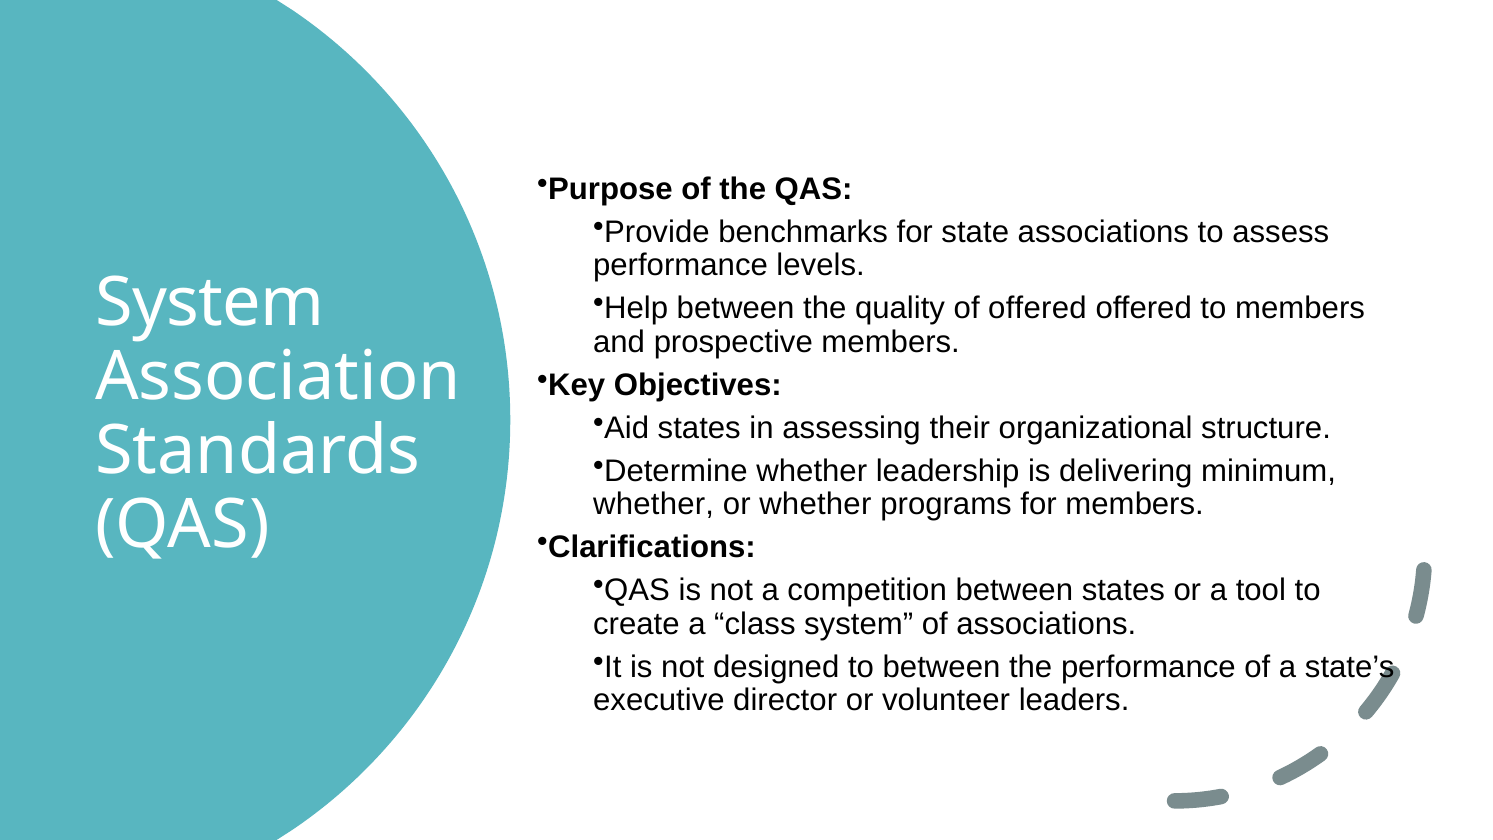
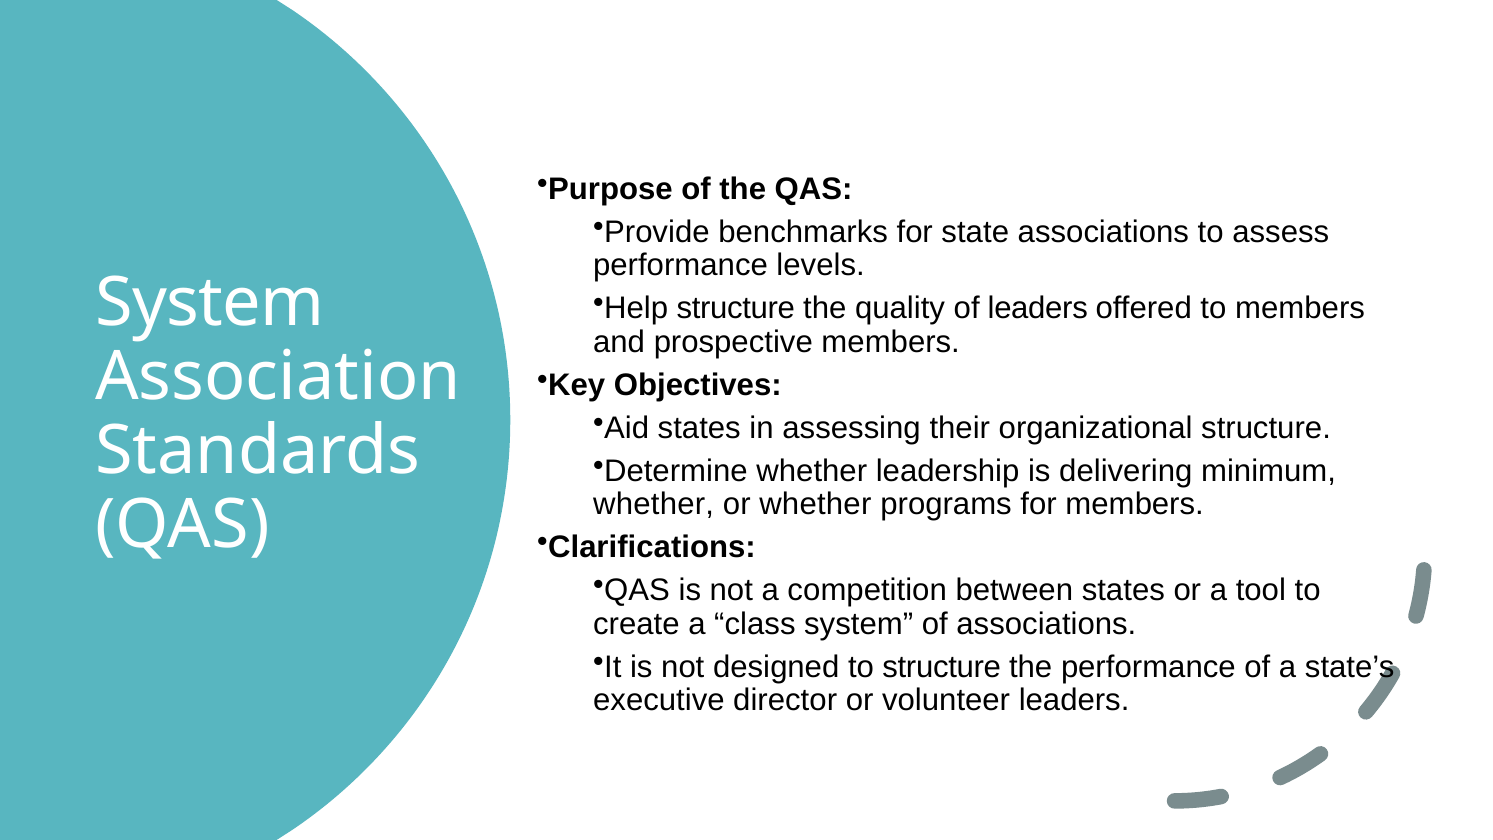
Help between: between -> structure
of offered: offered -> leaders
to between: between -> structure
